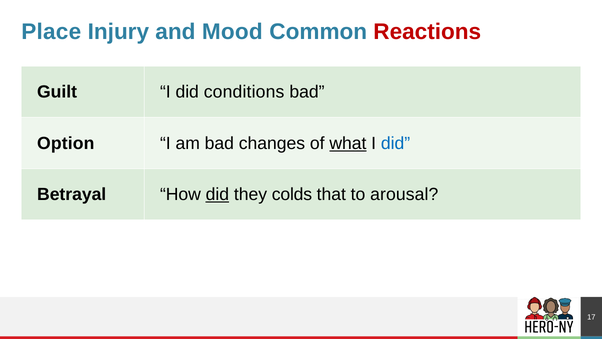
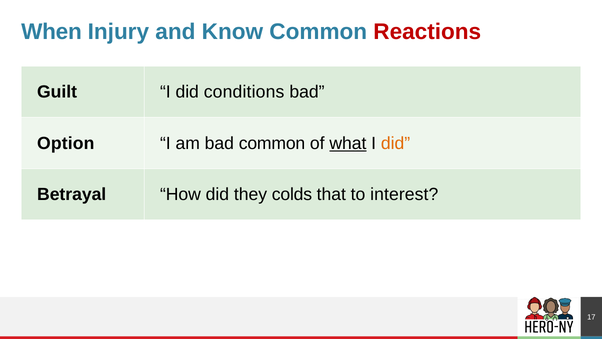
Place: Place -> When
Mood: Mood -> Know
bad changes: changes -> common
did at (396, 143) colour: blue -> orange
did at (217, 194) underline: present -> none
arousal: arousal -> interest
